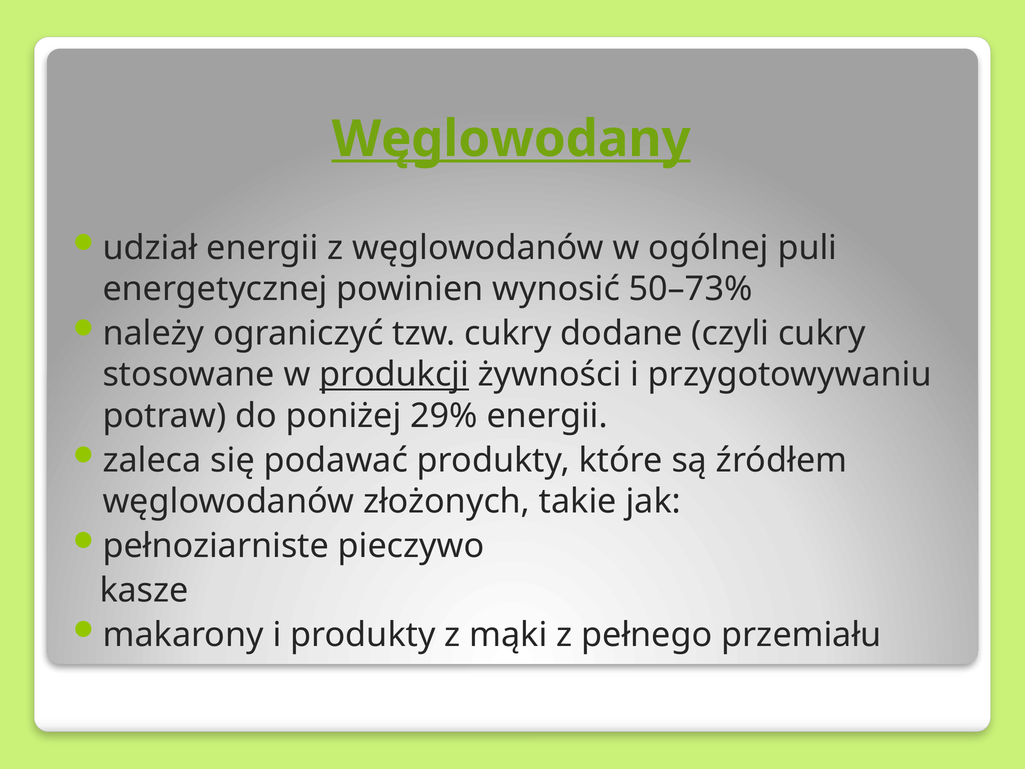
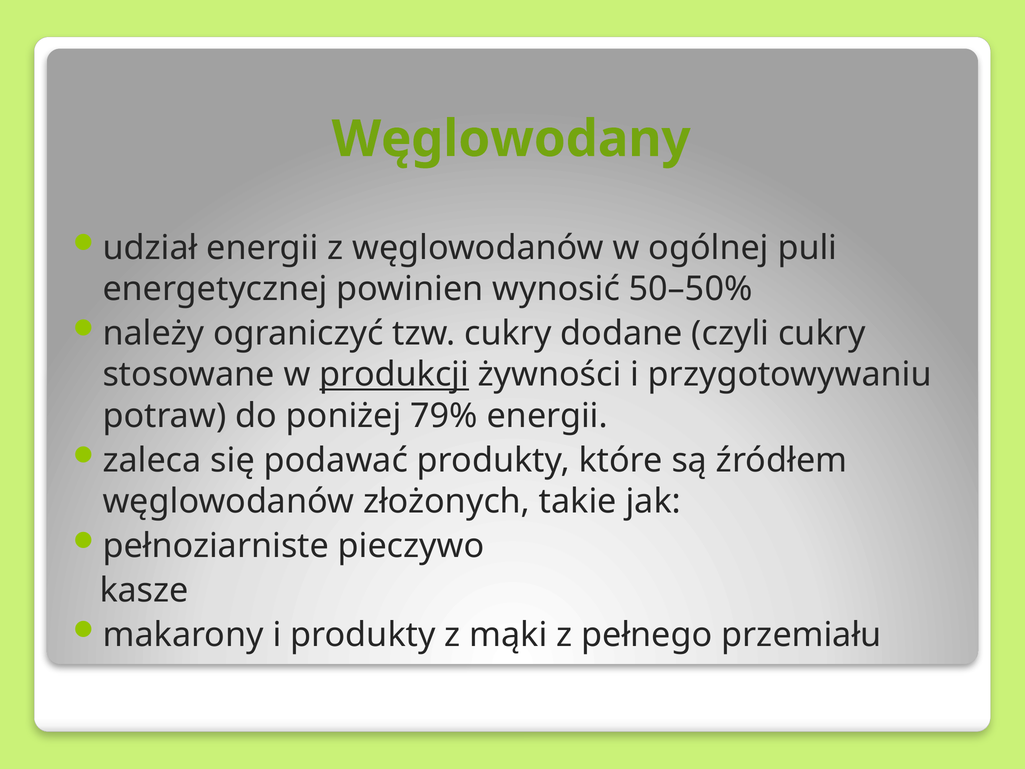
Węglowodany underline: present -> none
50–73%: 50–73% -> 50–50%
29%: 29% -> 79%
